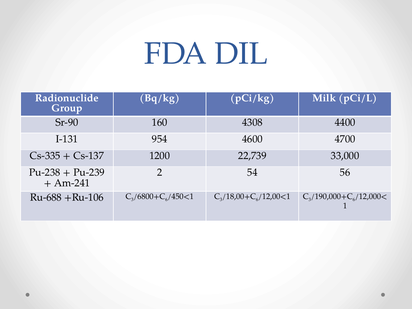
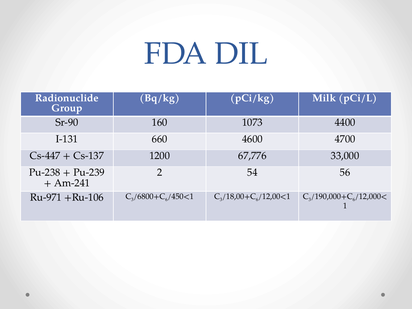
4308: 4308 -> 1073
954: 954 -> 660
Cs-335: Cs-335 -> Cs-447
22,739: 22,739 -> 67,776
Ru-688: Ru-688 -> Ru-971
